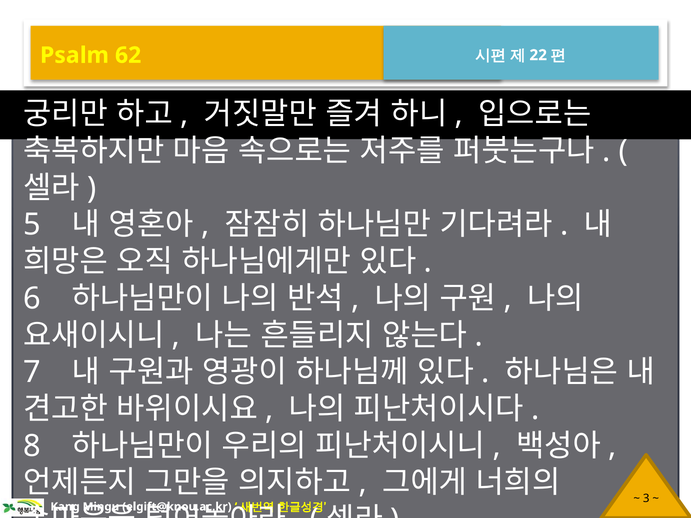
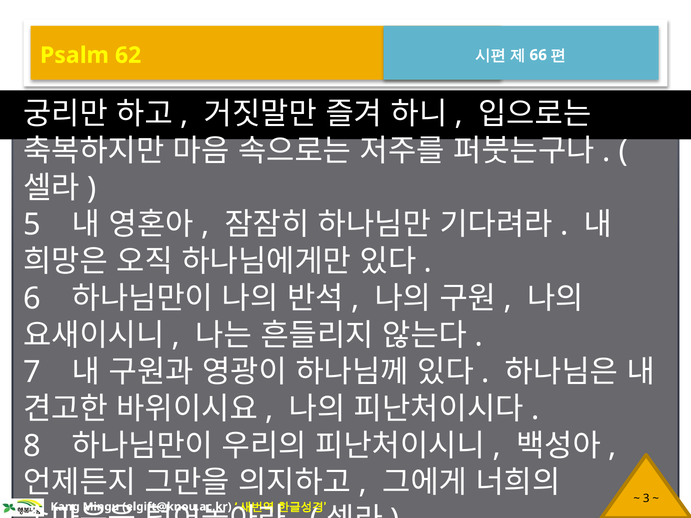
22: 22 -> 66
